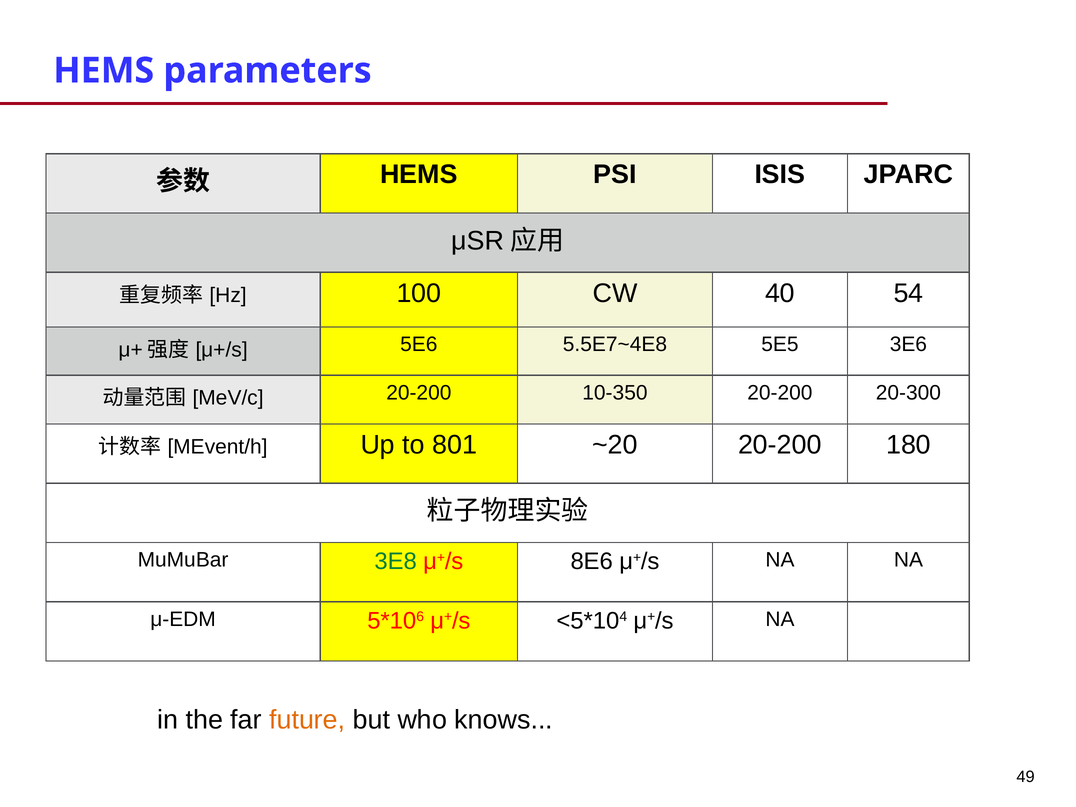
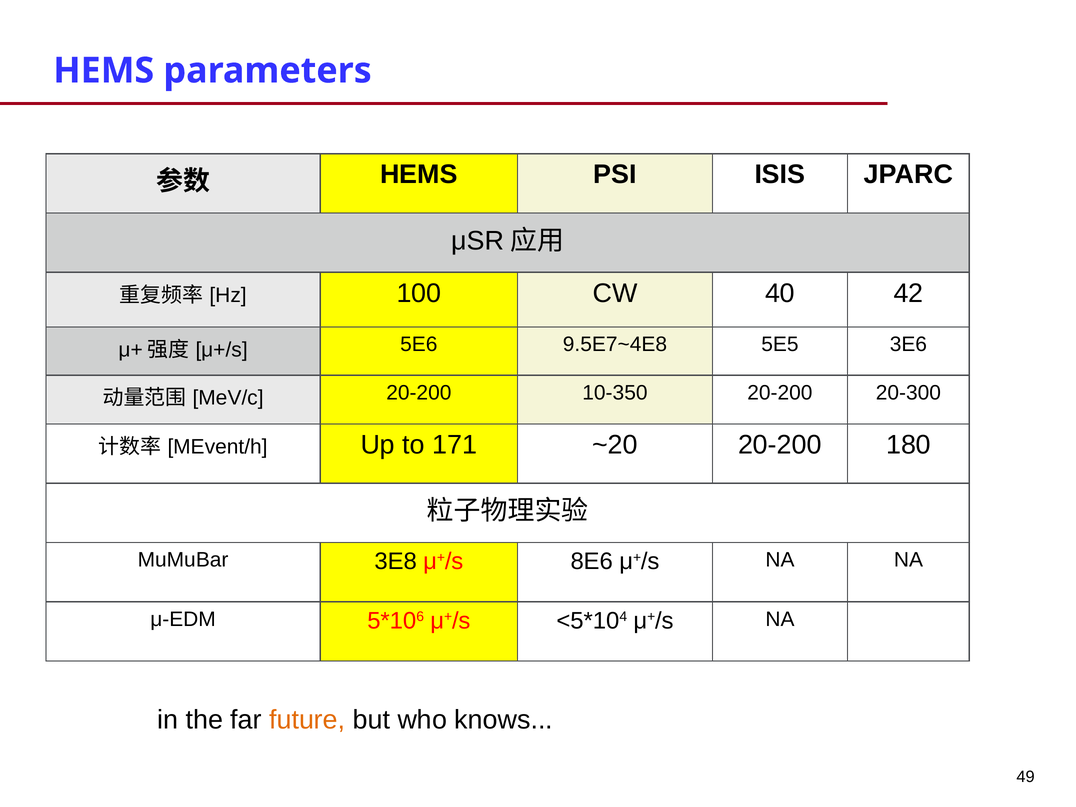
54: 54 -> 42
5.5E7~4E8: 5.5E7~4E8 -> 9.5E7~4E8
801: 801 -> 171
3E8 colour: green -> black
